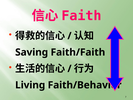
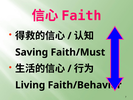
Faith/Faith: Faith/Faith -> Faith/Must
